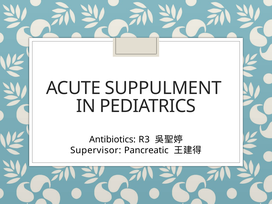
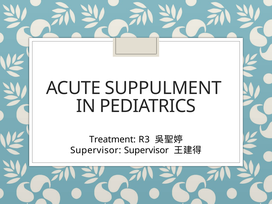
Antibiotics: Antibiotics -> Treatment
Supervisor Pancreatic: Pancreatic -> Supervisor
